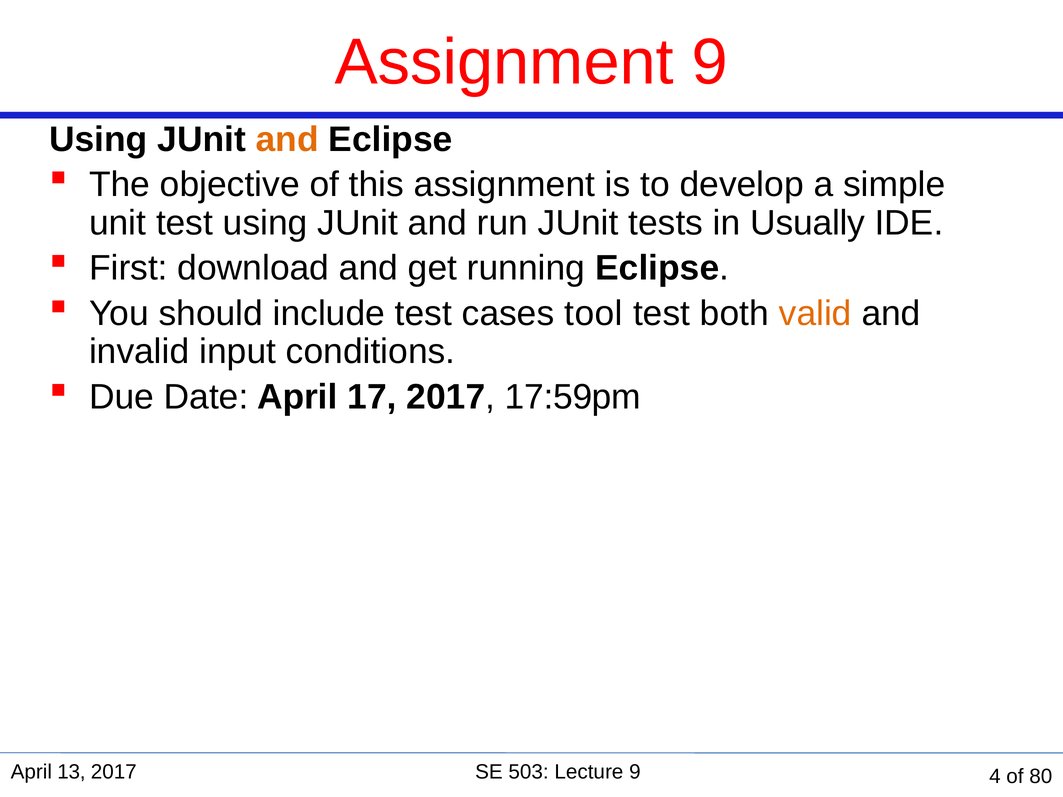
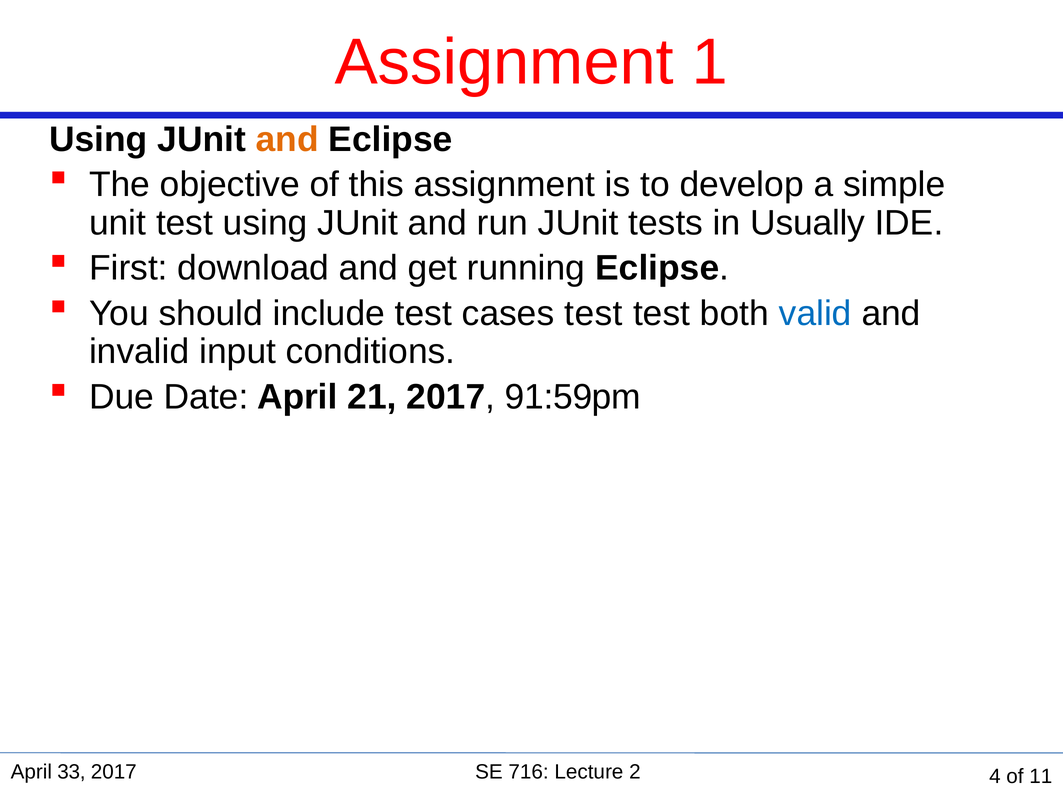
Assignment 9: 9 -> 1
cases tool: tool -> test
valid colour: orange -> blue
17: 17 -> 21
17:59pm: 17:59pm -> 91:59pm
13: 13 -> 33
503: 503 -> 716
Lecture 9: 9 -> 2
80: 80 -> 11
